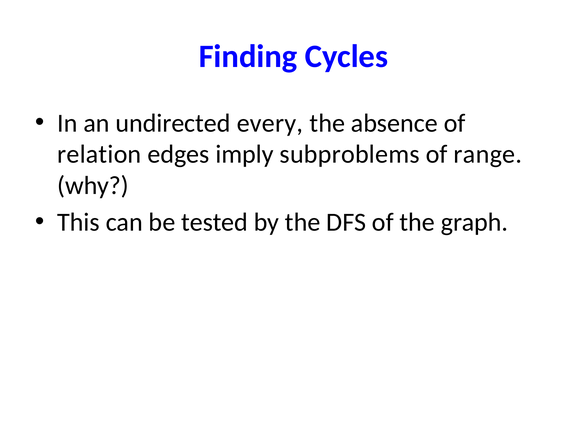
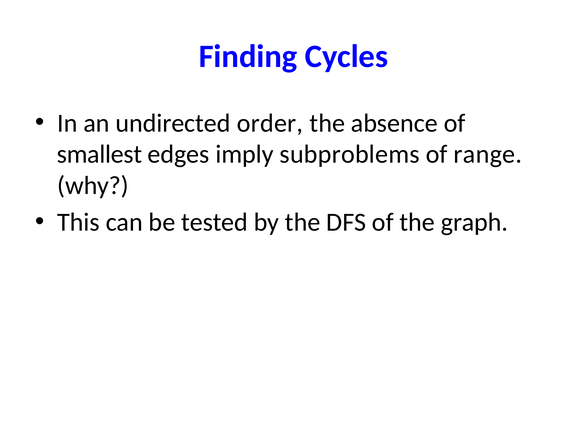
every: every -> order
relation: relation -> smallest
